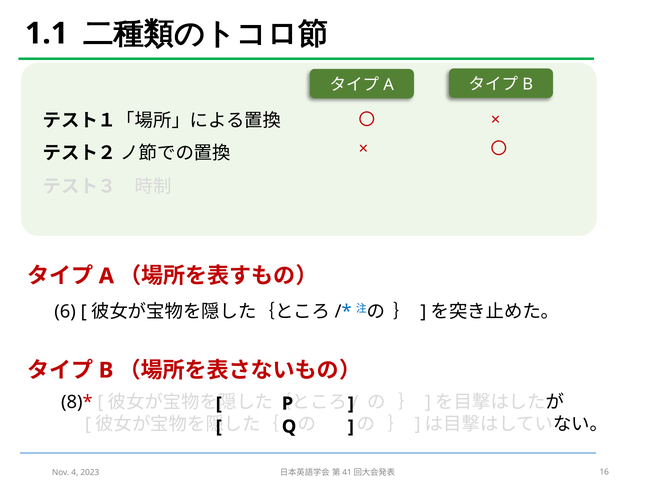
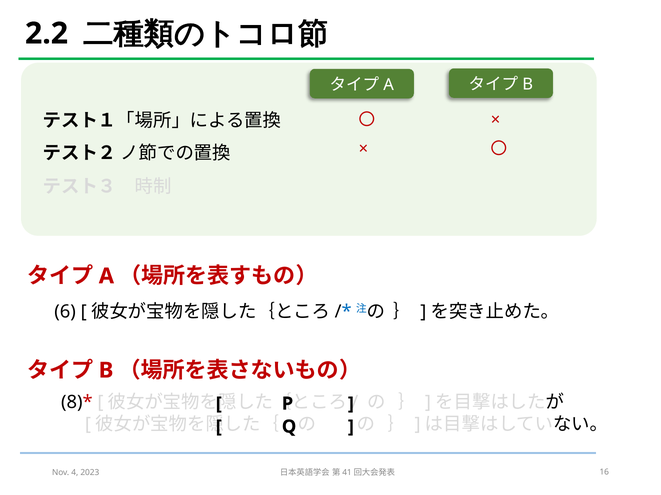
1.1: 1.1 -> 2.2
